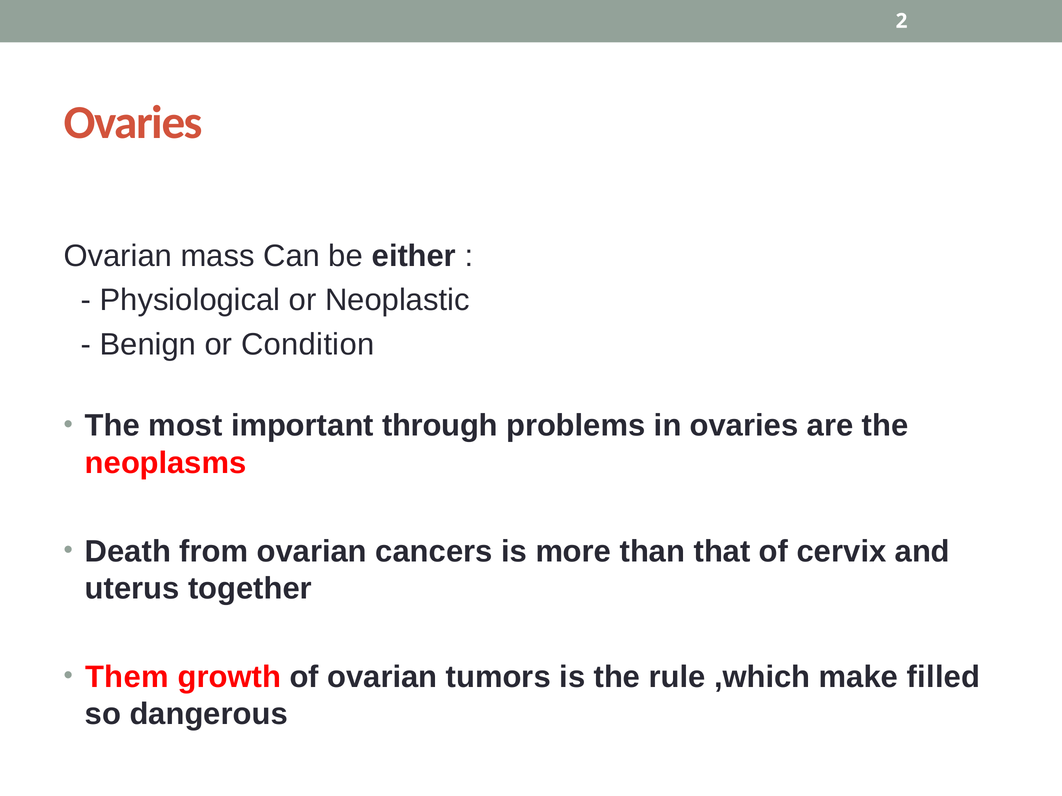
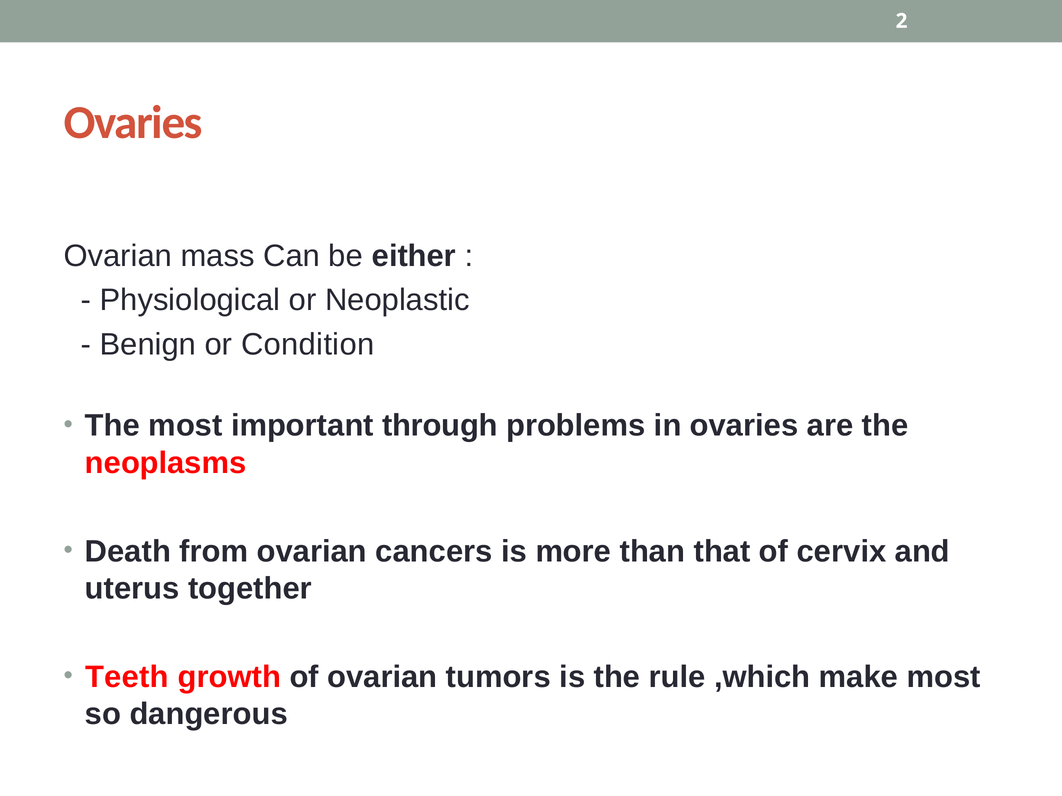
Them: Them -> Teeth
make filled: filled -> most
